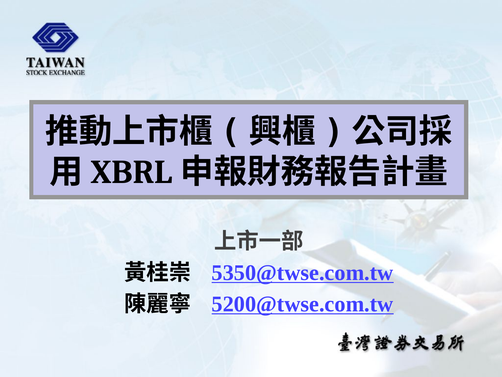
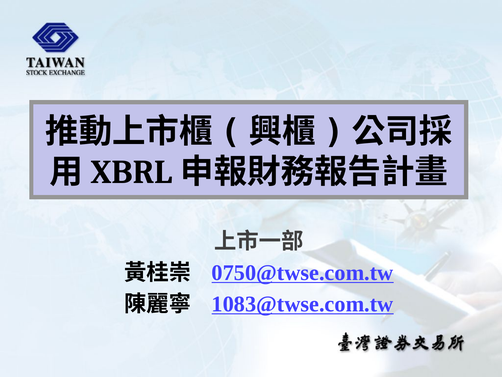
5350@twse.com.tw: 5350@twse.com.tw -> 0750@twse.com.tw
5200@twse.com.tw: 5200@twse.com.tw -> 1083@twse.com.tw
